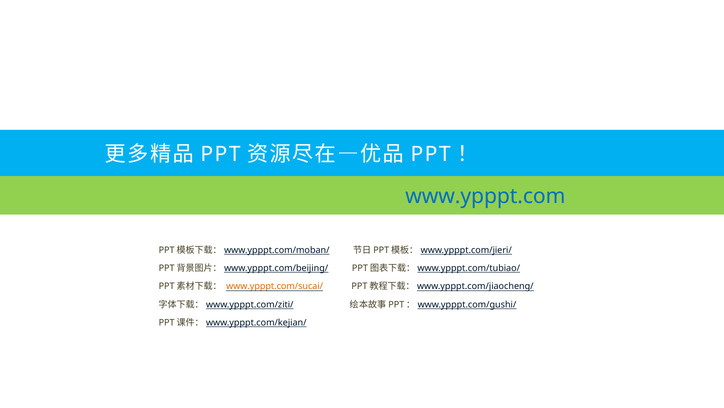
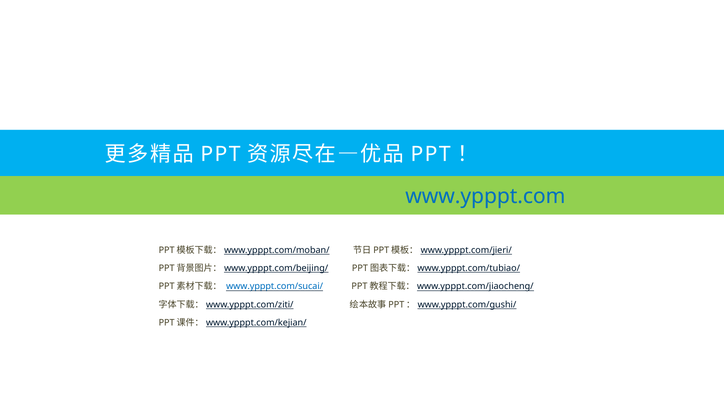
www.ypppt.com/sucai/ colour: orange -> blue
